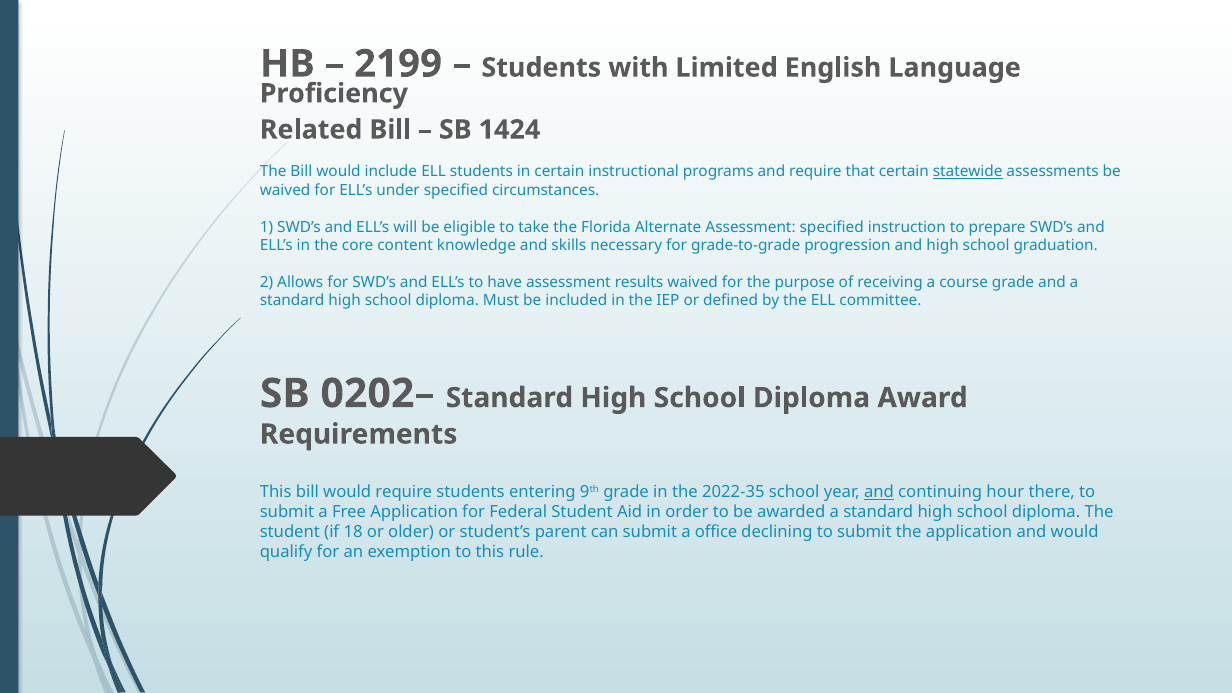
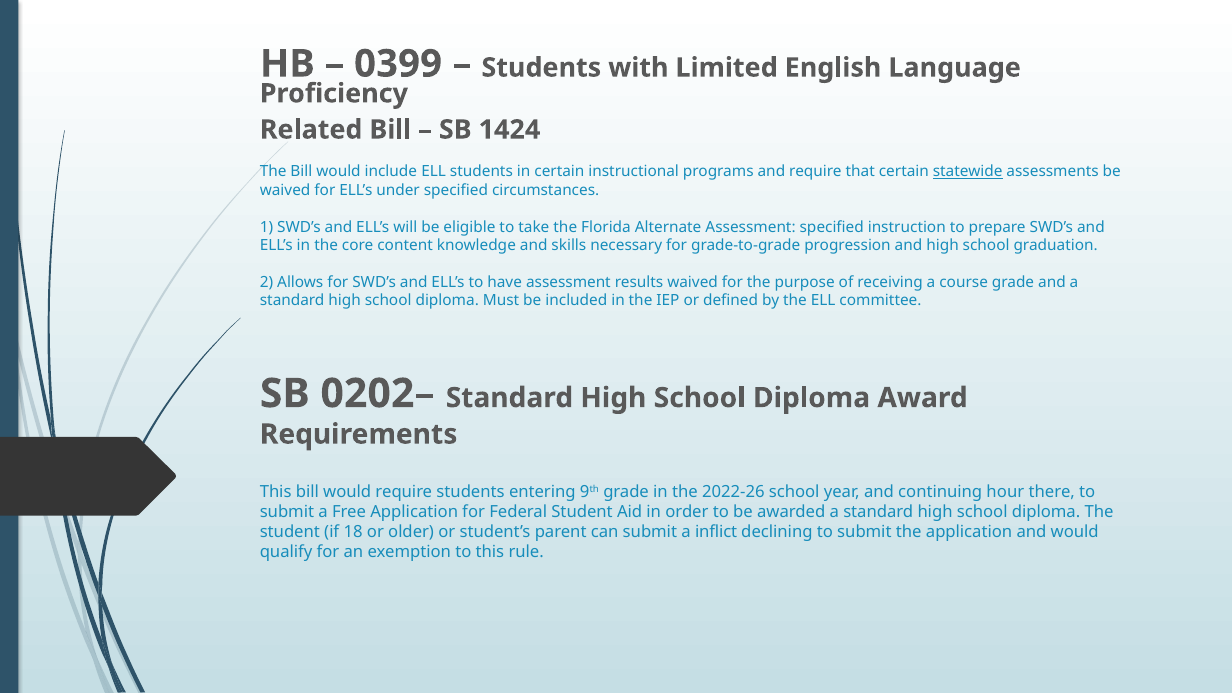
2199: 2199 -> 0399
2022-35: 2022-35 -> 2022-26
and at (879, 492) underline: present -> none
office: office -> inflict
